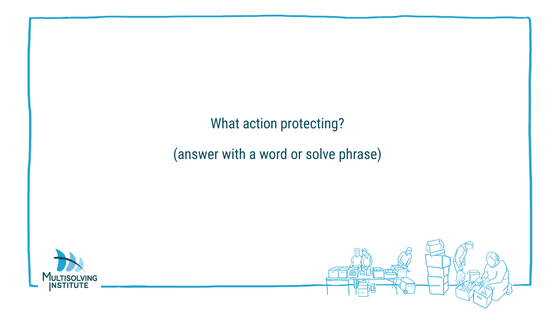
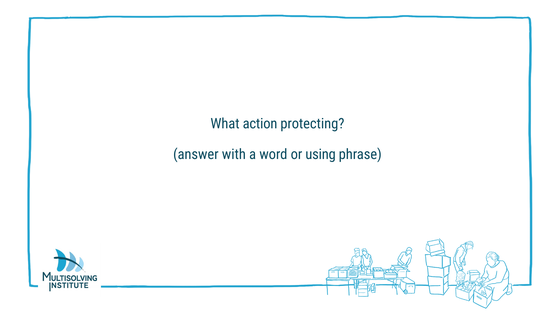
solve: solve -> using
